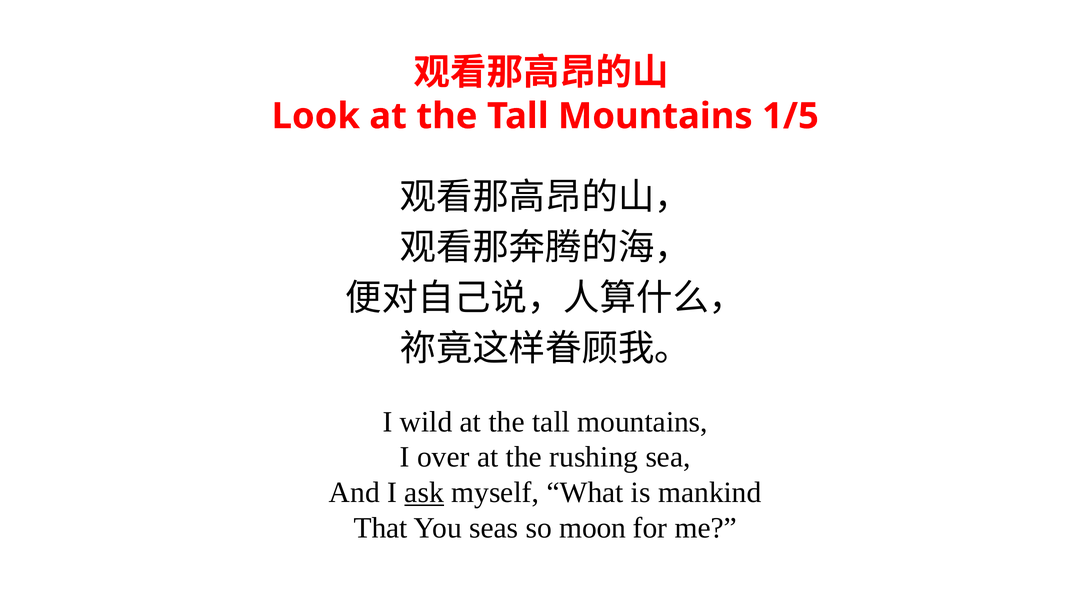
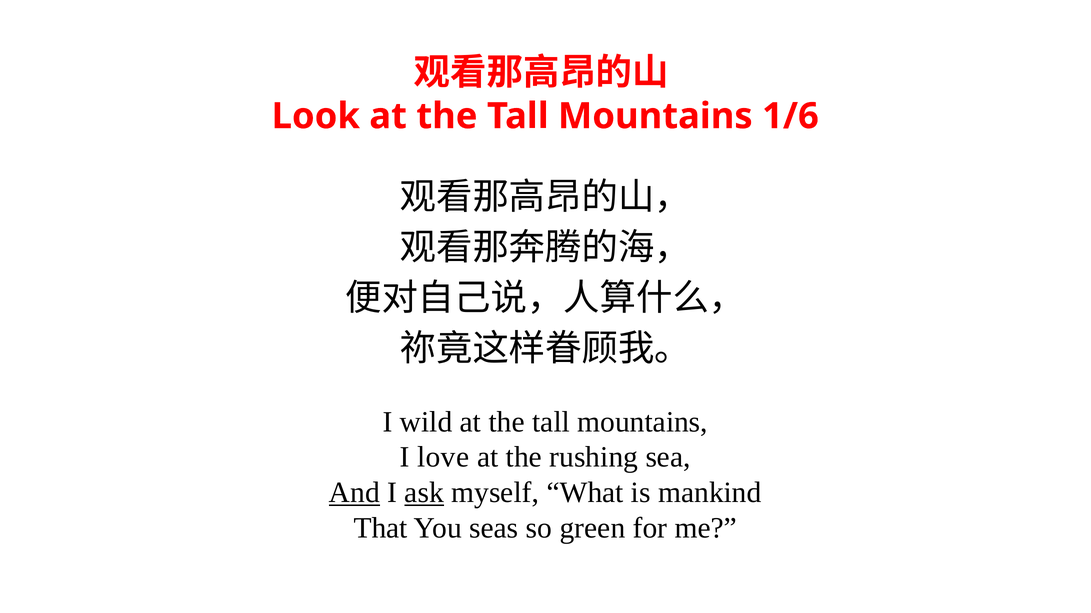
1/5: 1/5 -> 1/6
over: over -> love
And underline: none -> present
moon: moon -> green
